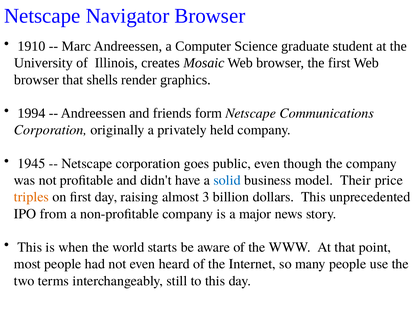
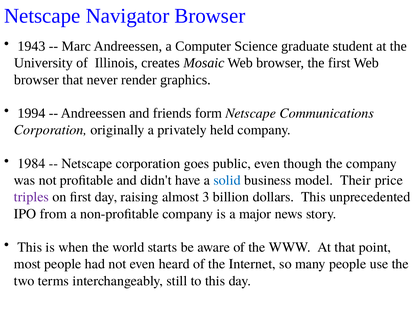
1910: 1910 -> 1943
shells: shells -> never
1945: 1945 -> 1984
triples colour: orange -> purple
